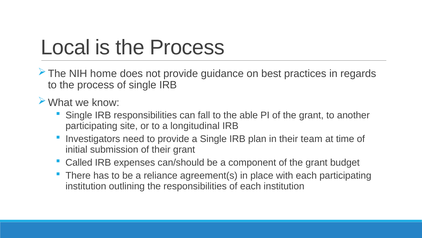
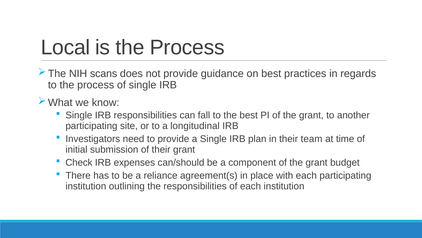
home: home -> scans
the able: able -> best
Called: Called -> Check
